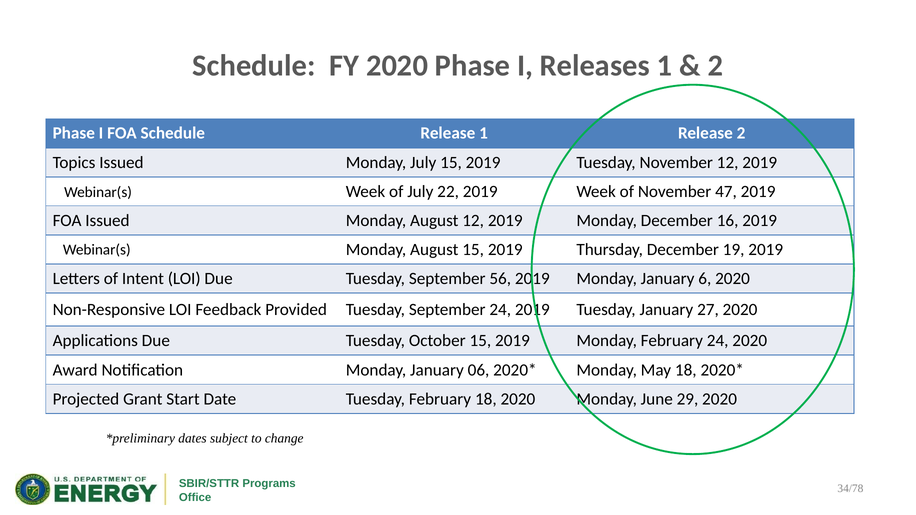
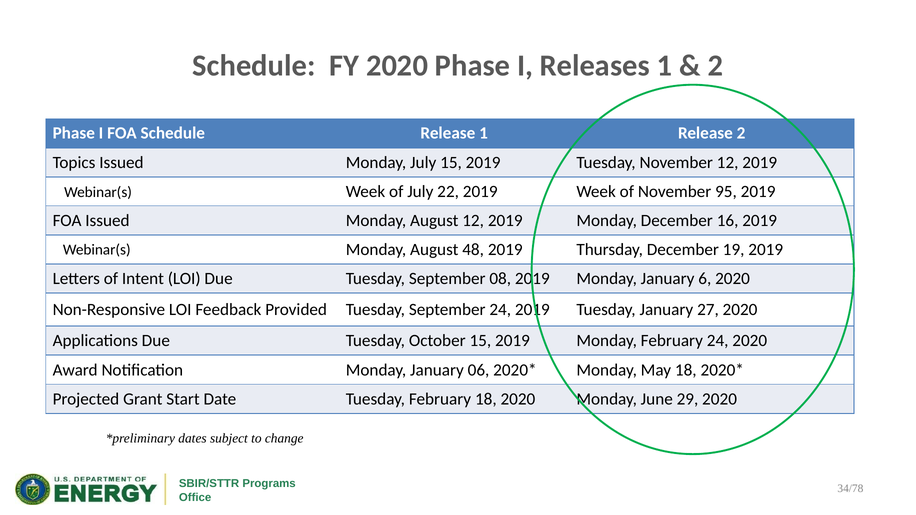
47: 47 -> 95
August 15: 15 -> 48
56: 56 -> 08
